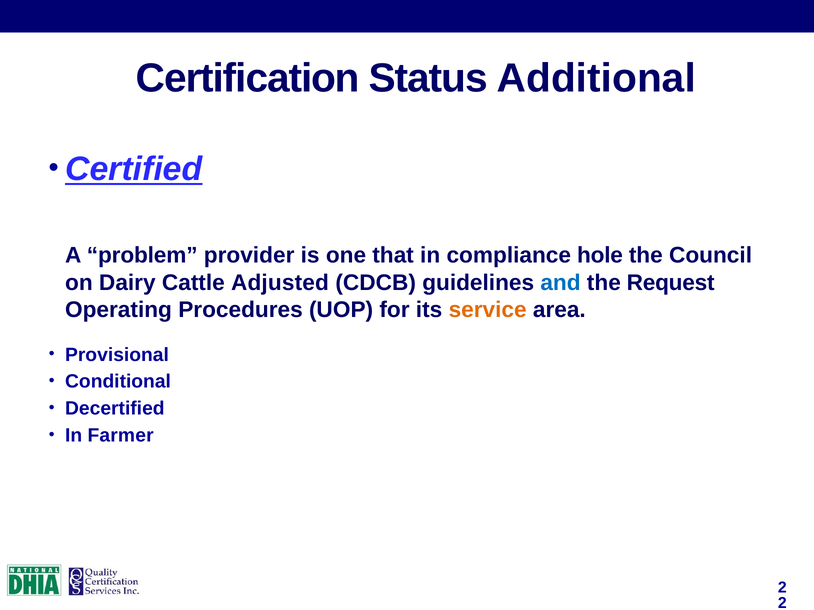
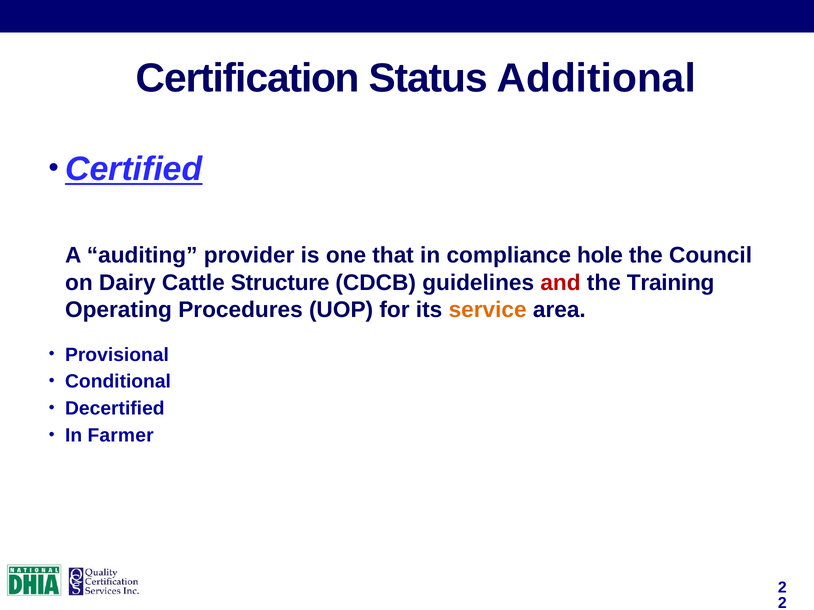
problem: problem -> auditing
Adjusted: Adjusted -> Structure
and colour: blue -> red
Request: Request -> Training
